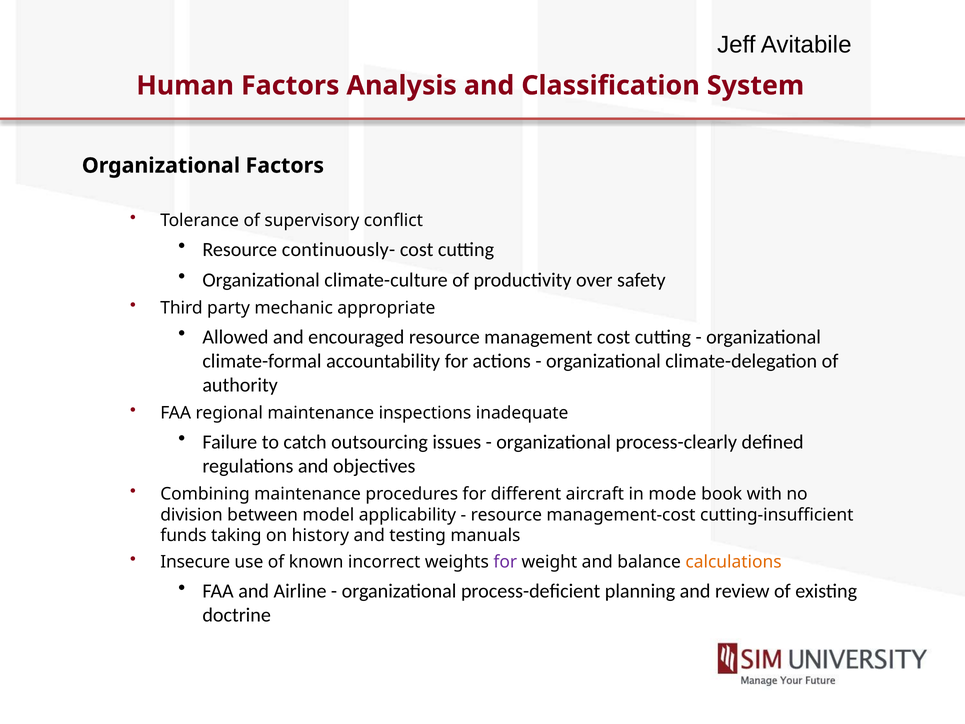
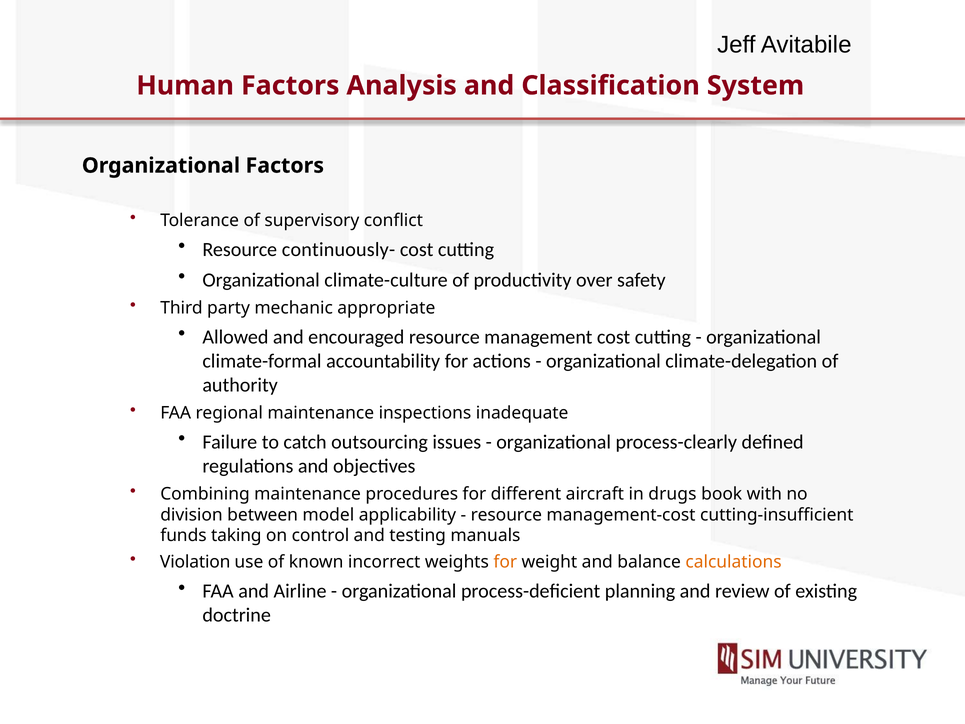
mode: mode -> drugs
history: history -> control
Insecure: Insecure -> Violation
for at (505, 562) colour: purple -> orange
